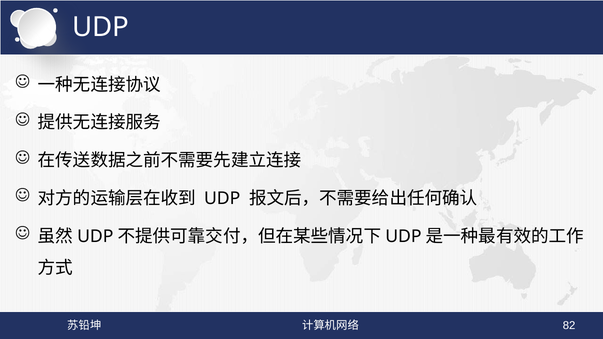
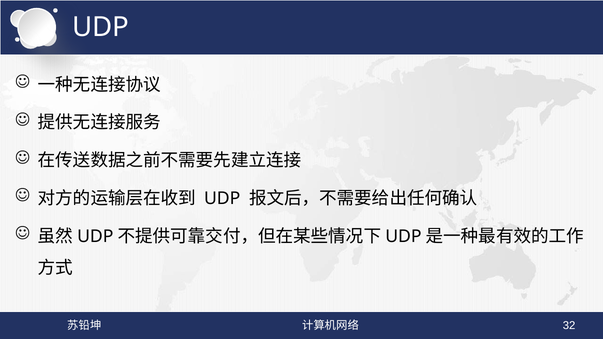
82: 82 -> 32
